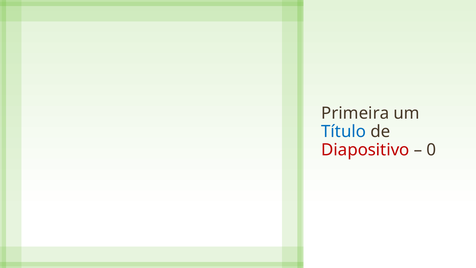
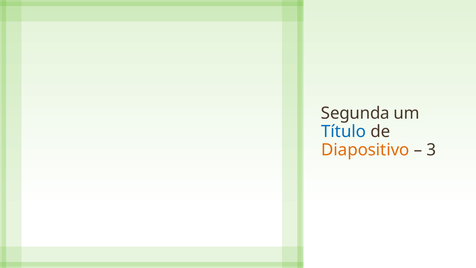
Primeira: Primeira -> Segunda
Diapositivo colour: red -> orange
0: 0 -> 3
